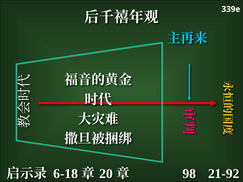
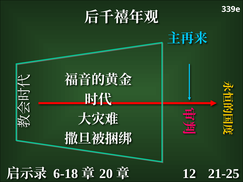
21-92: 21-92 -> 21-25
98: 98 -> 12
